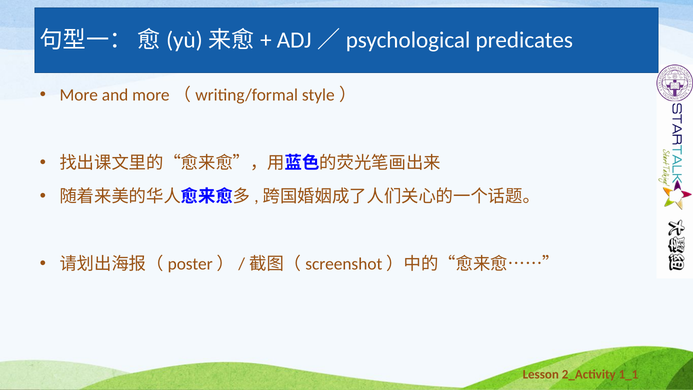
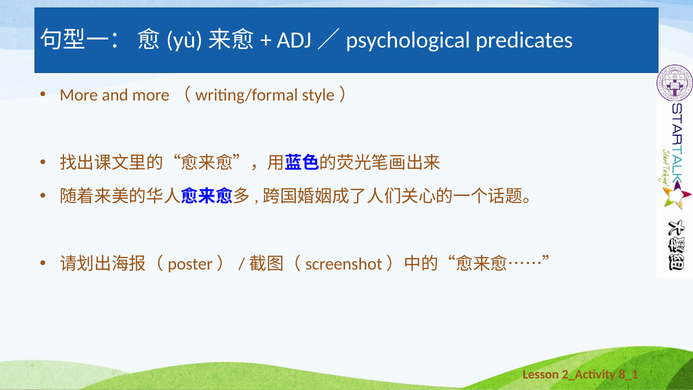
1_1: 1_1 -> 8_1
